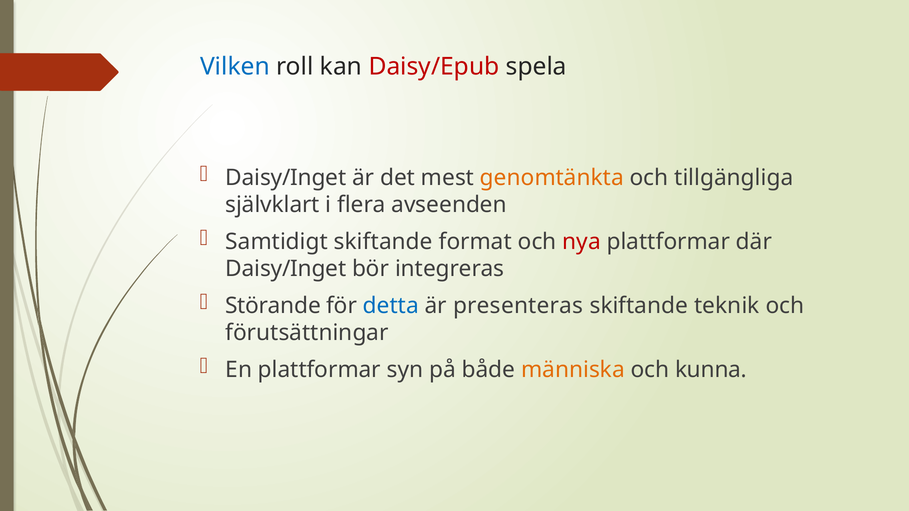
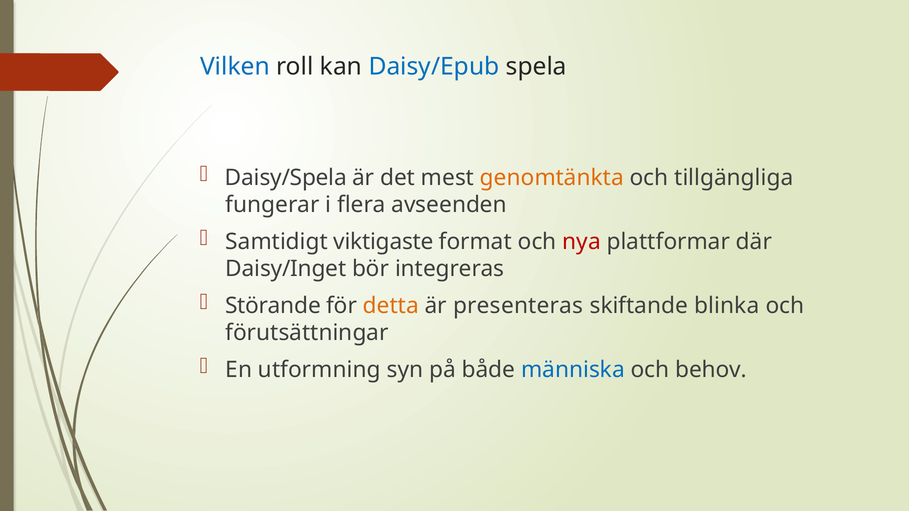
Daisy/Epub colour: red -> blue
Daisy/Inget at (286, 178): Daisy/Inget -> Daisy/Spela
självklart: självklart -> fungerar
Samtidigt skiftande: skiftande -> viktigaste
detta colour: blue -> orange
teknik: teknik -> blinka
En plattformar: plattformar -> utformning
människa colour: orange -> blue
kunna: kunna -> behov
